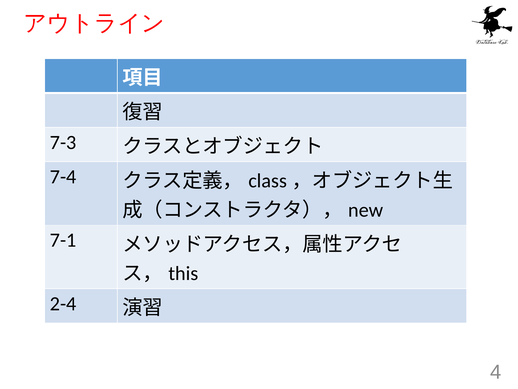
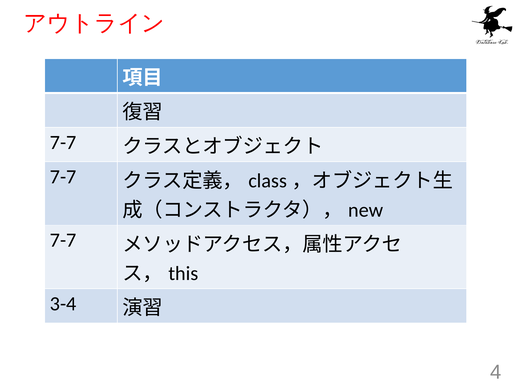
7-3 at (63, 142): 7-3 -> 7-7
7-4 at (63, 177): 7-4 -> 7-7
7-1 at (63, 240): 7-1 -> 7-7
2-4: 2-4 -> 3-4
